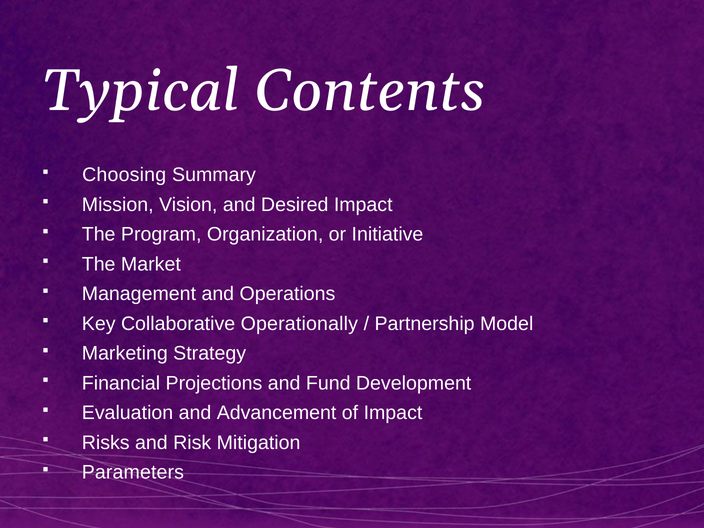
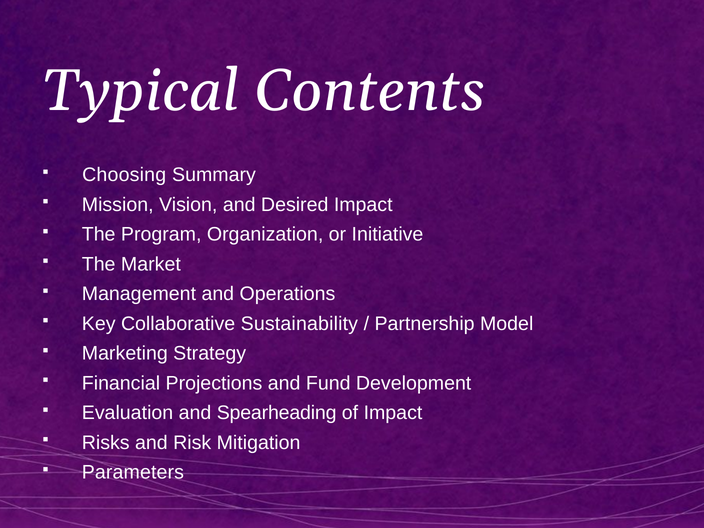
Operationally: Operationally -> Sustainability
Advancement: Advancement -> Spearheading
